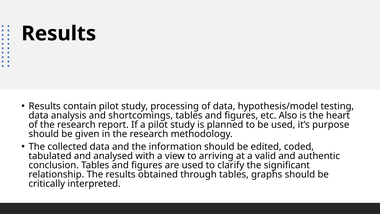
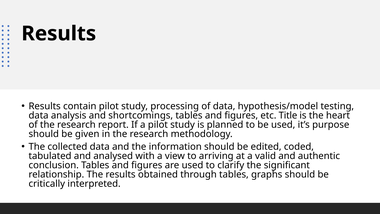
Also: Also -> Title
